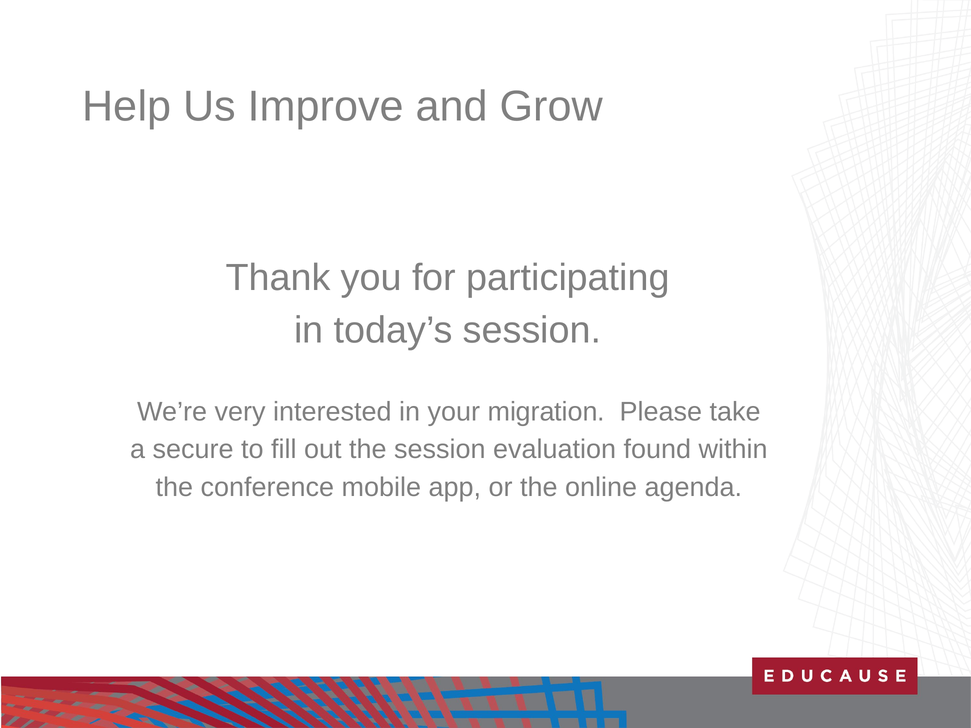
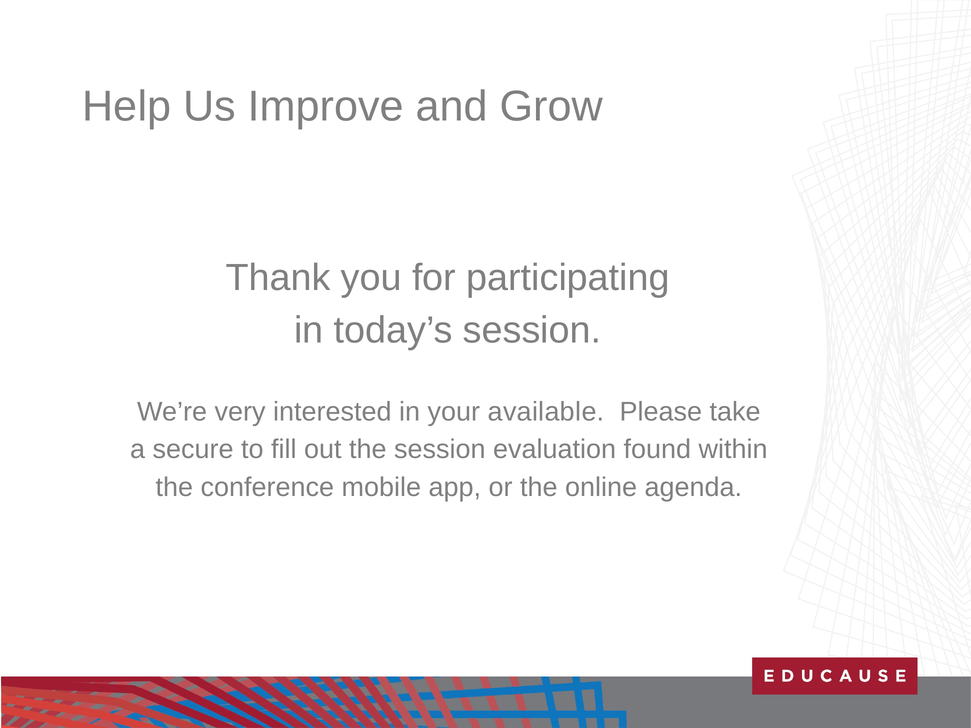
migration: migration -> available
